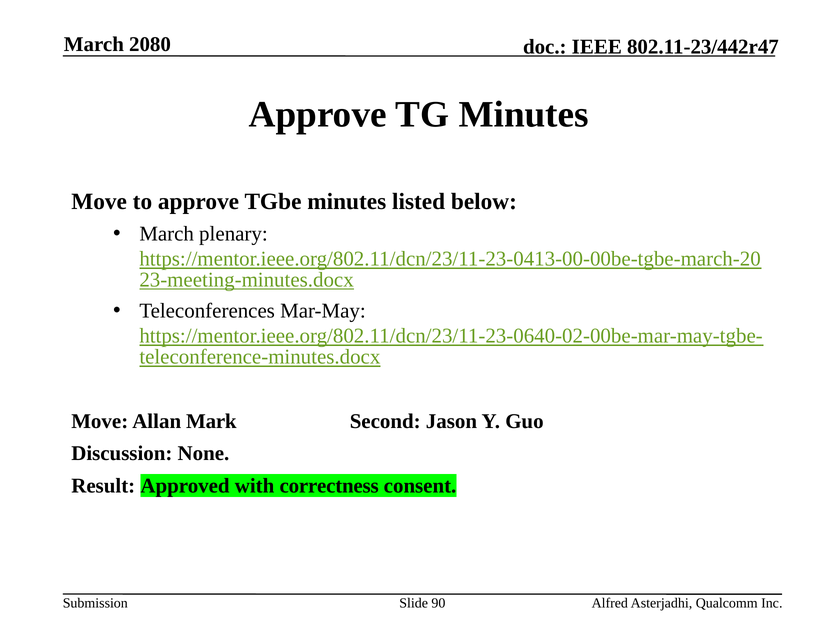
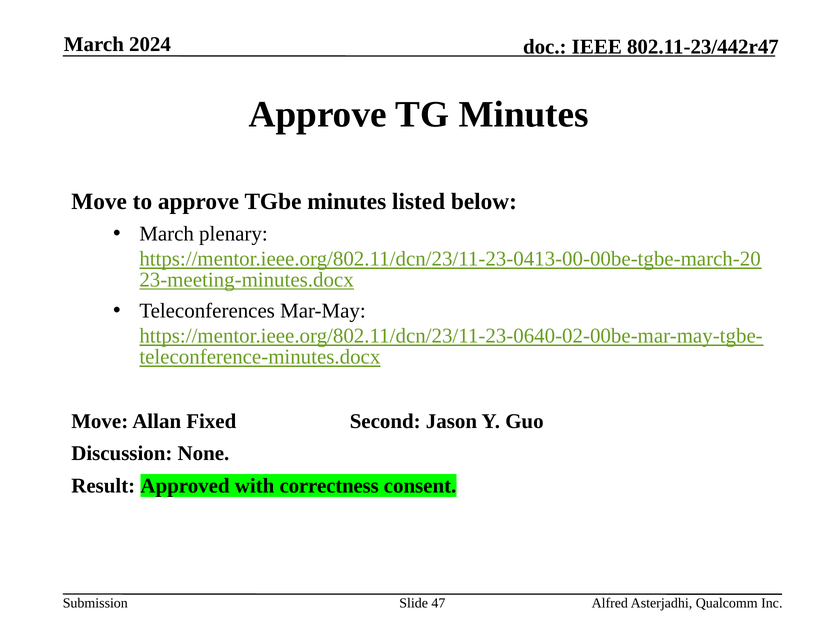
2080: 2080 -> 2024
Mark: Mark -> Fixed
90: 90 -> 47
